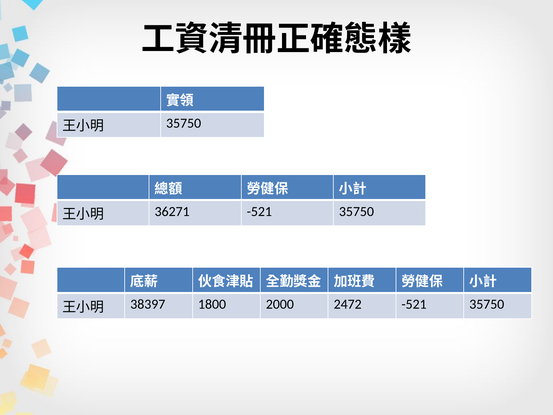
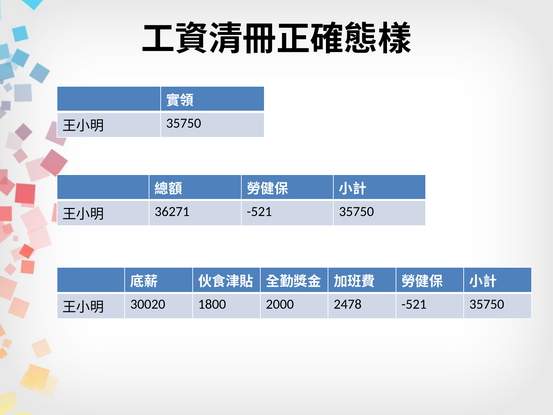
38397: 38397 -> 30020
2472: 2472 -> 2478
